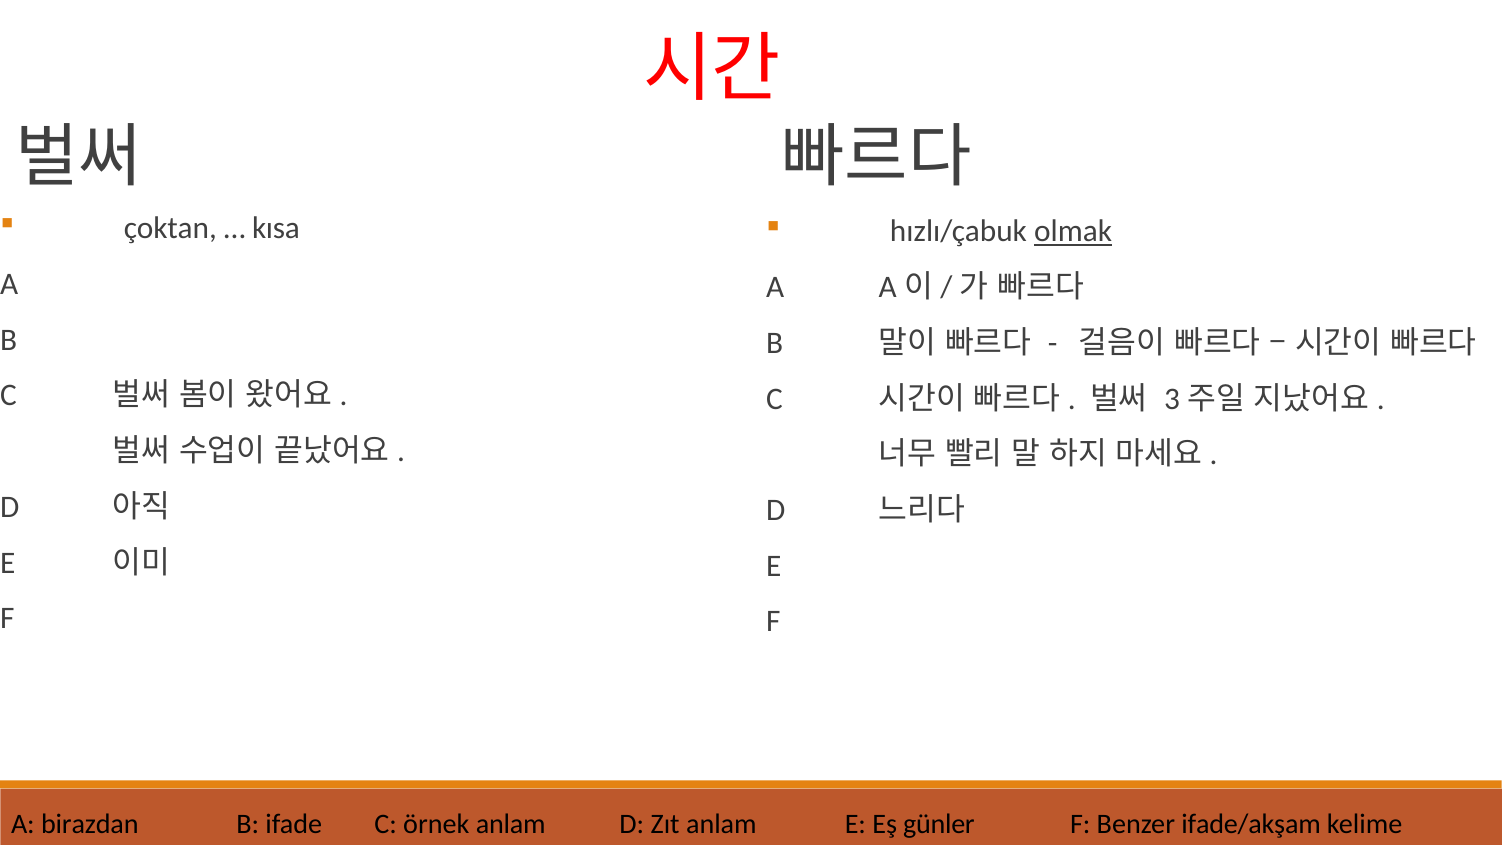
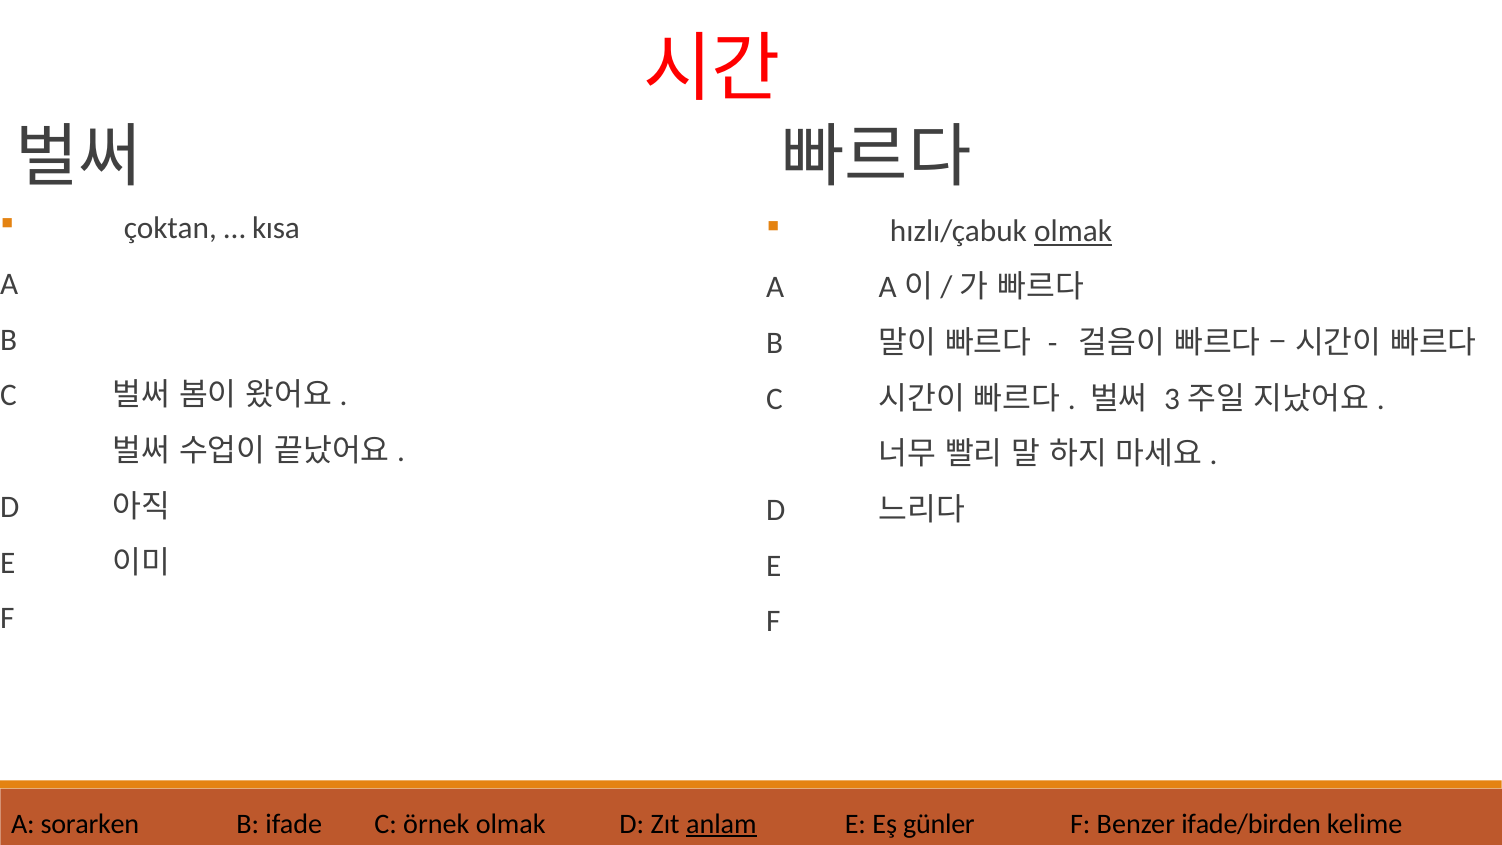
birazdan: birazdan -> sorarken
örnek anlam: anlam -> olmak
anlam at (721, 824) underline: none -> present
ifade/akşam: ifade/akşam -> ifade/birden
